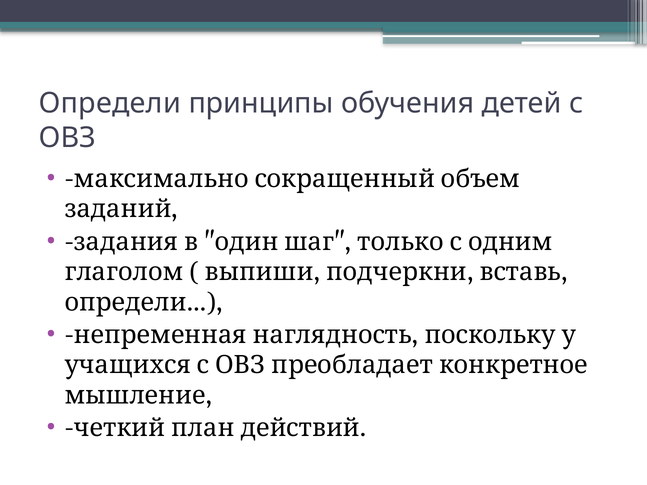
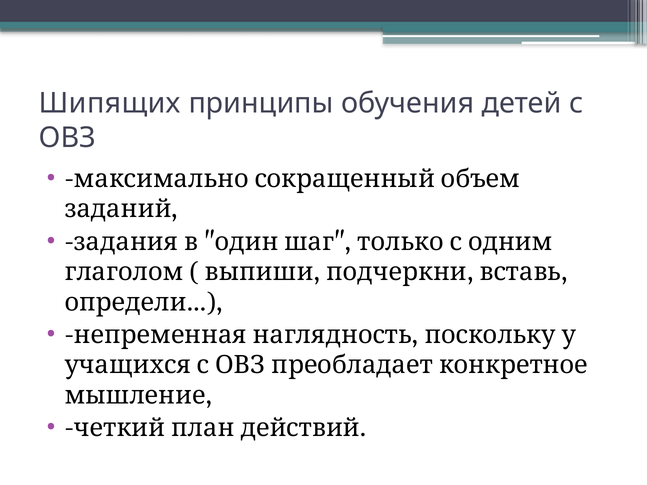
Определи at (110, 103): Определи -> Шипящих
